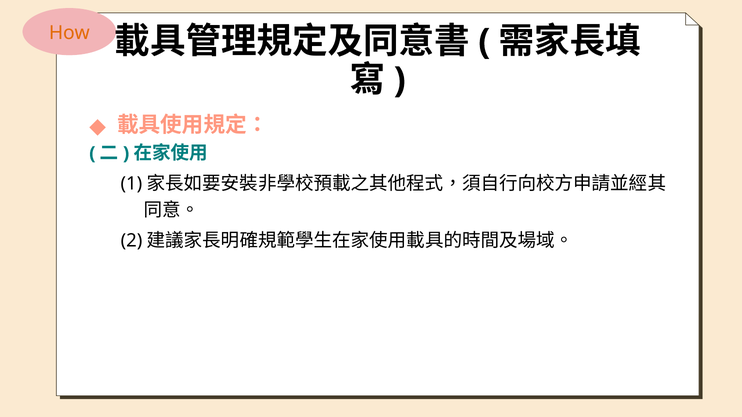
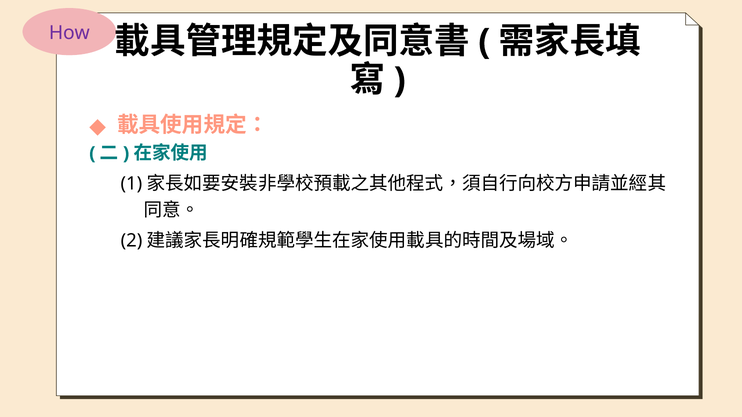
How colour: orange -> purple
